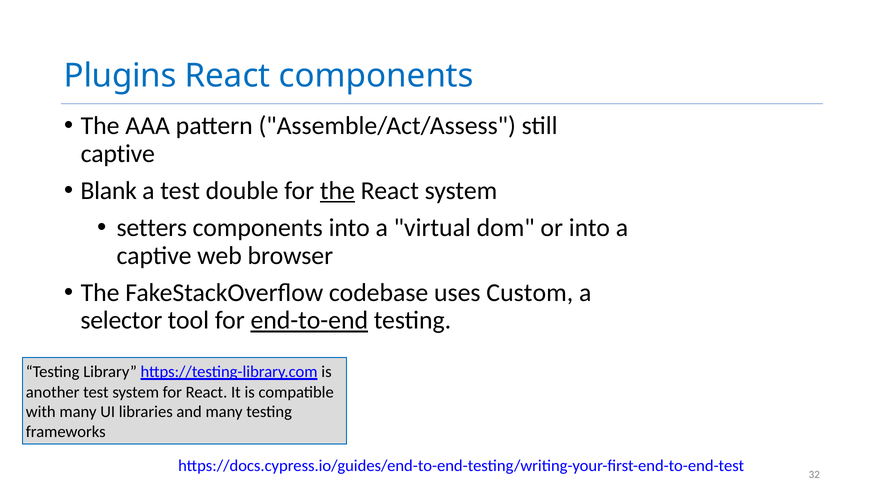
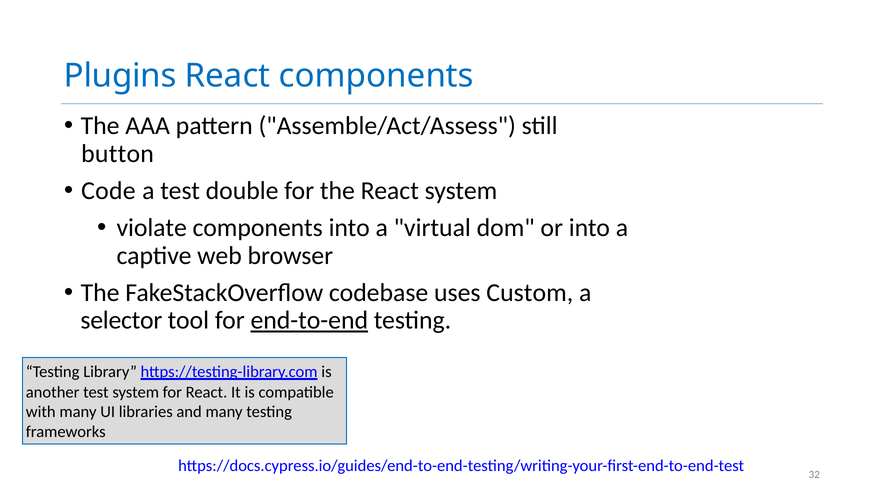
captive at (118, 154): captive -> button
Blank: Blank -> Code
the at (337, 191) underline: present -> none
setters: setters -> violate
